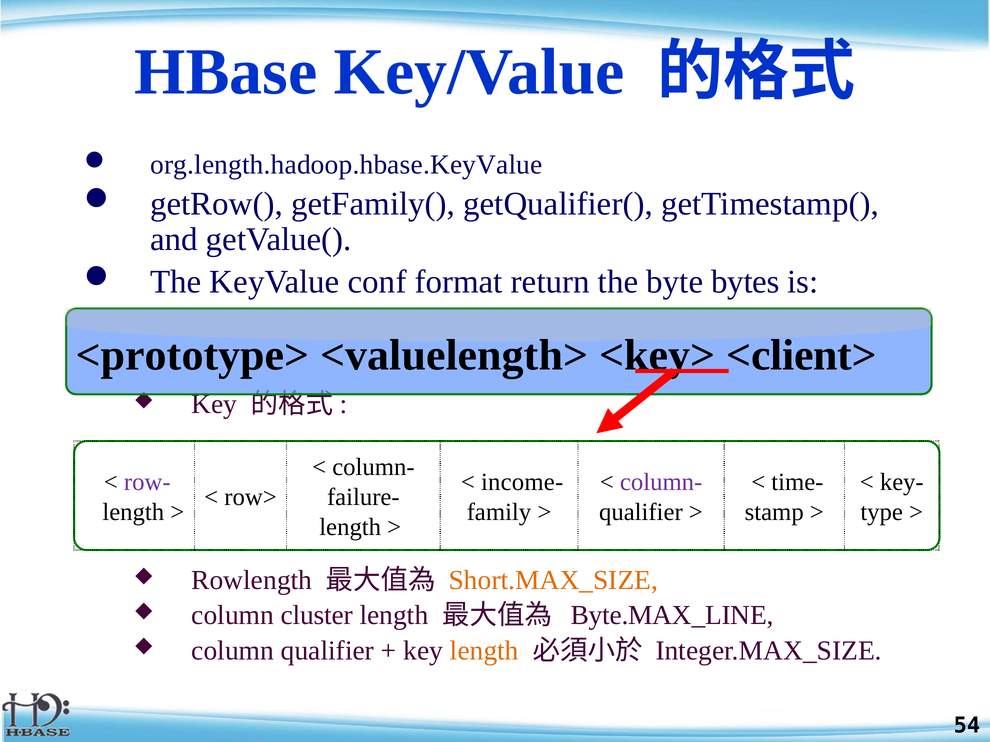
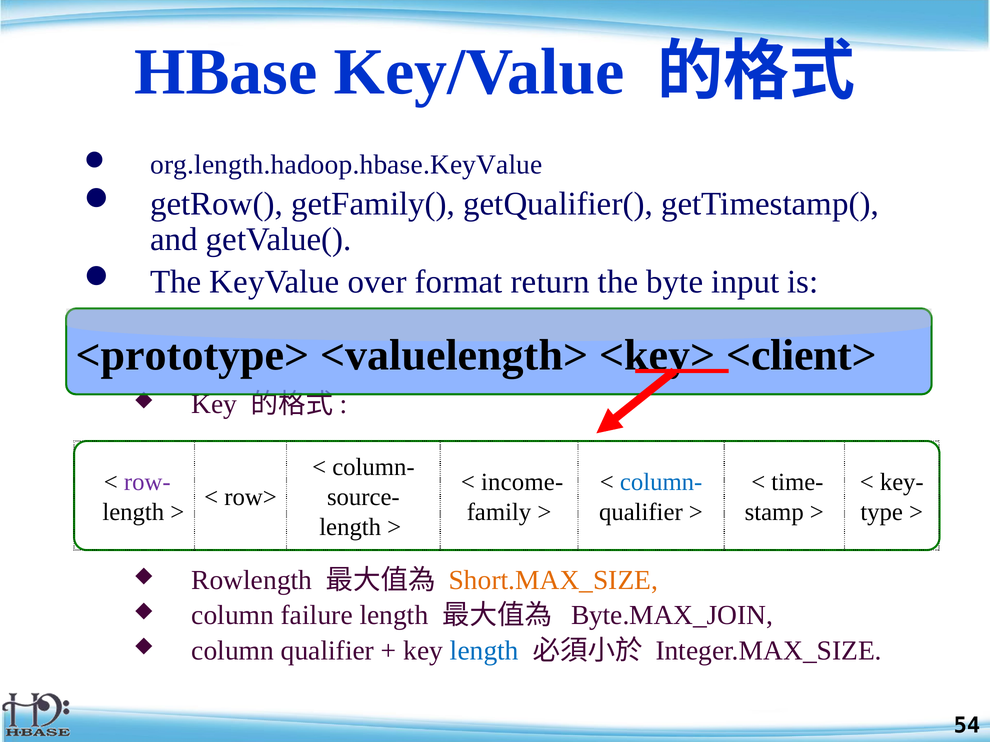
conf: conf -> over
bytes: bytes -> input
column- at (661, 482) colour: purple -> blue
failure-: failure- -> source-
cluster: cluster -> failure
Byte.MAX_LINE: Byte.MAX_LINE -> Byte.MAX_JOIN
length at (484, 651) colour: orange -> blue
